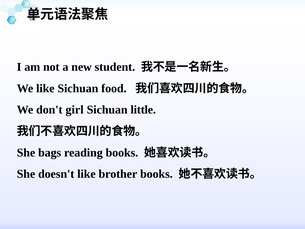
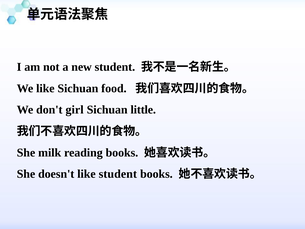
bags: bags -> milk
like brother: brother -> student
